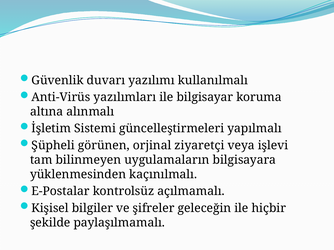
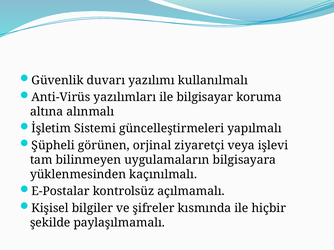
geleceğin: geleceğin -> kısmında
